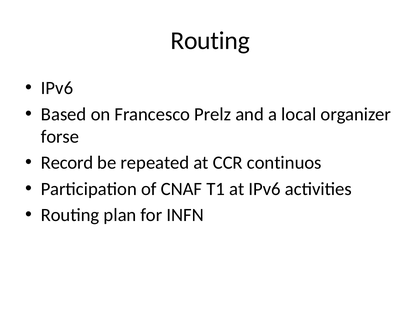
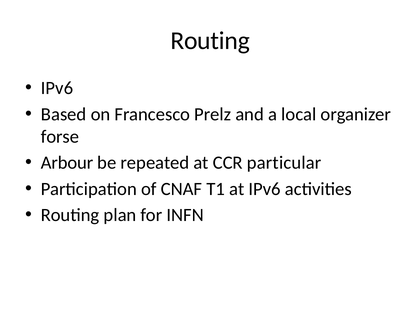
Record: Record -> Arbour
continuos: continuos -> particular
